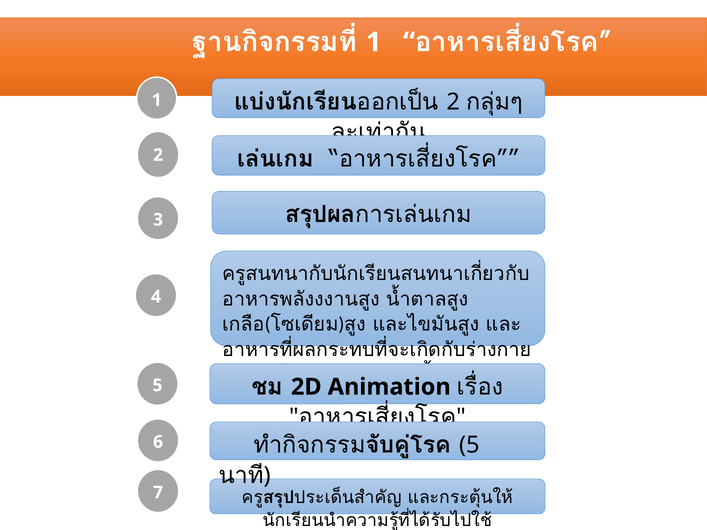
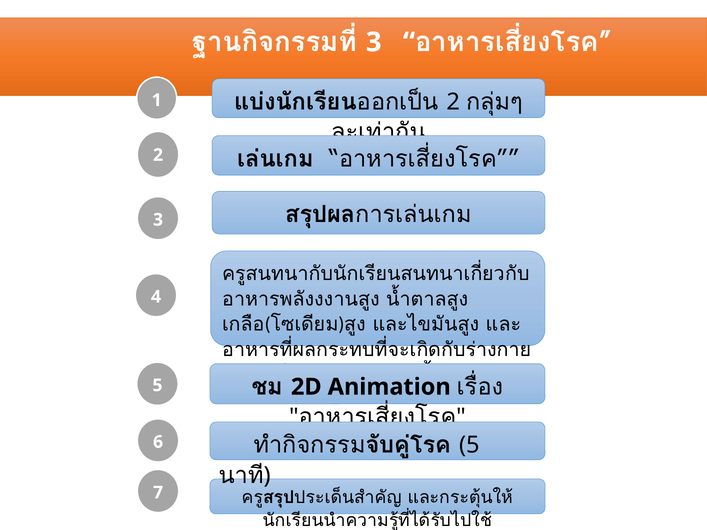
1 at (374, 42): 1 -> 3
